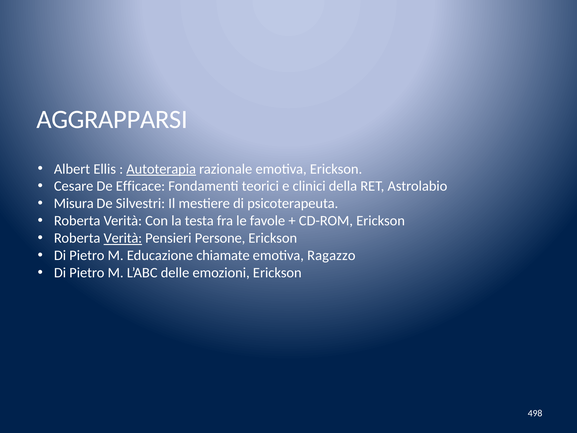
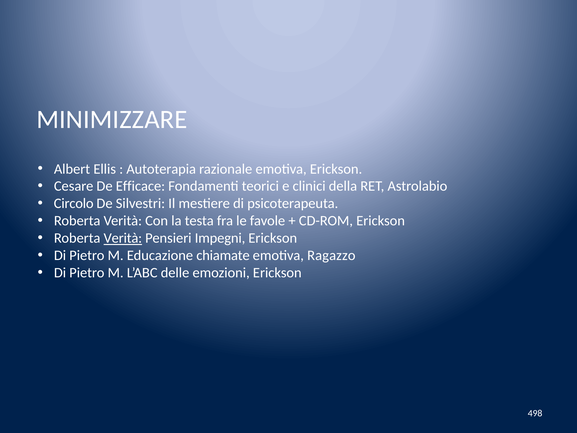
AGGRAPPARSI: AGGRAPPARSI -> MINIMIZZARE
Autoterapia underline: present -> none
Misura: Misura -> Circolo
Persone: Persone -> Impegni
